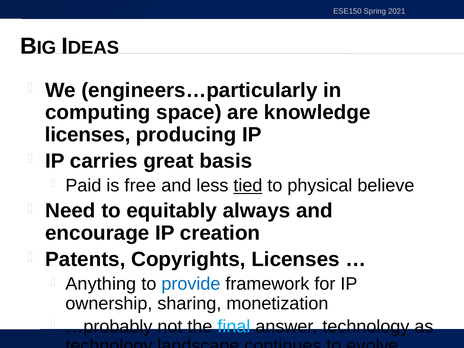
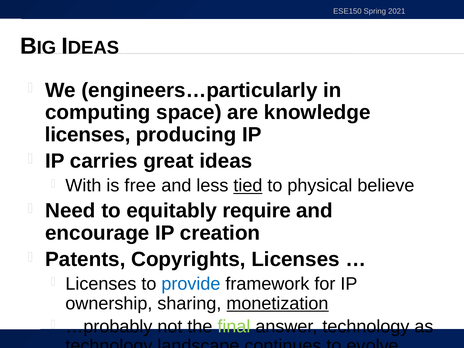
basis: basis -> ideas
Paid: Paid -> With
always: always -> require
Anything at (101, 284): Anything -> Licenses
monetization underline: none -> present
final colour: light blue -> light green
